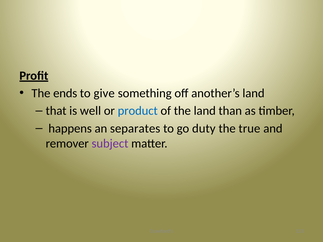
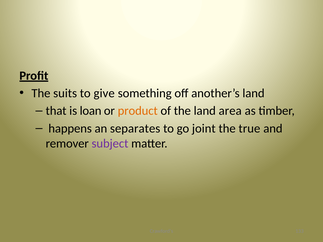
ends: ends -> suits
well: well -> loan
product colour: blue -> orange
than: than -> area
duty: duty -> joint
